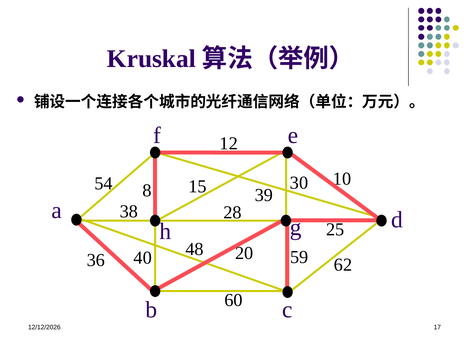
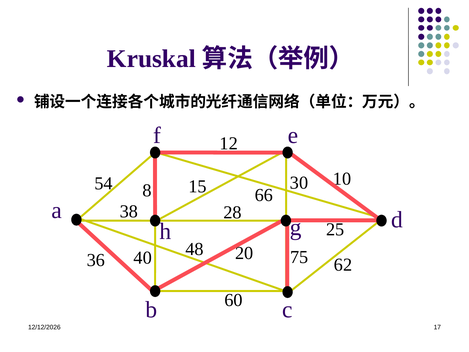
39: 39 -> 66
59: 59 -> 75
